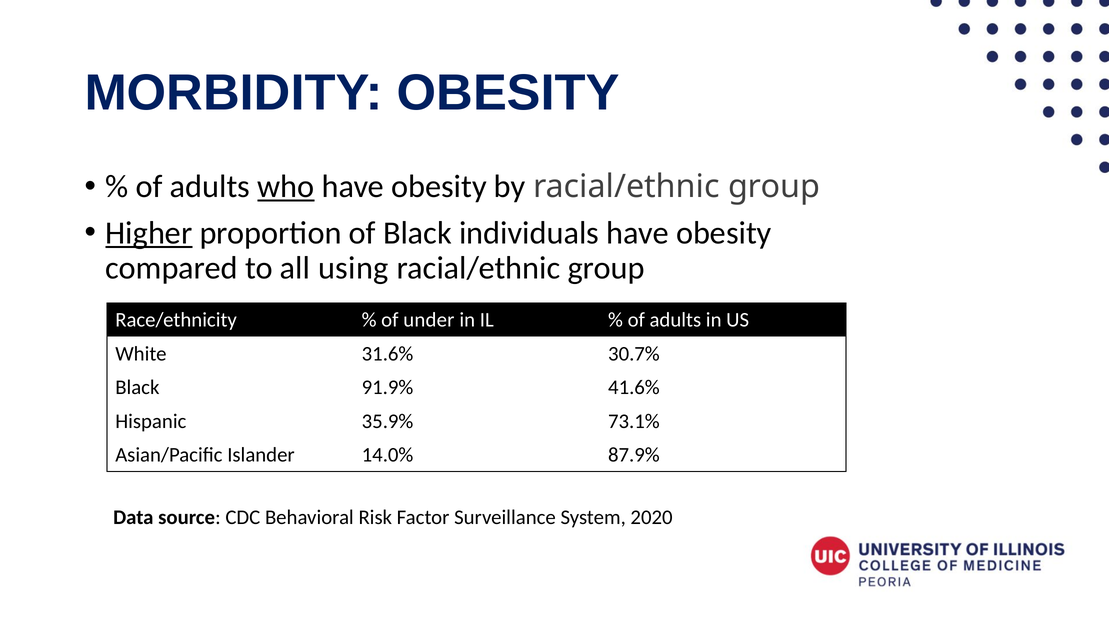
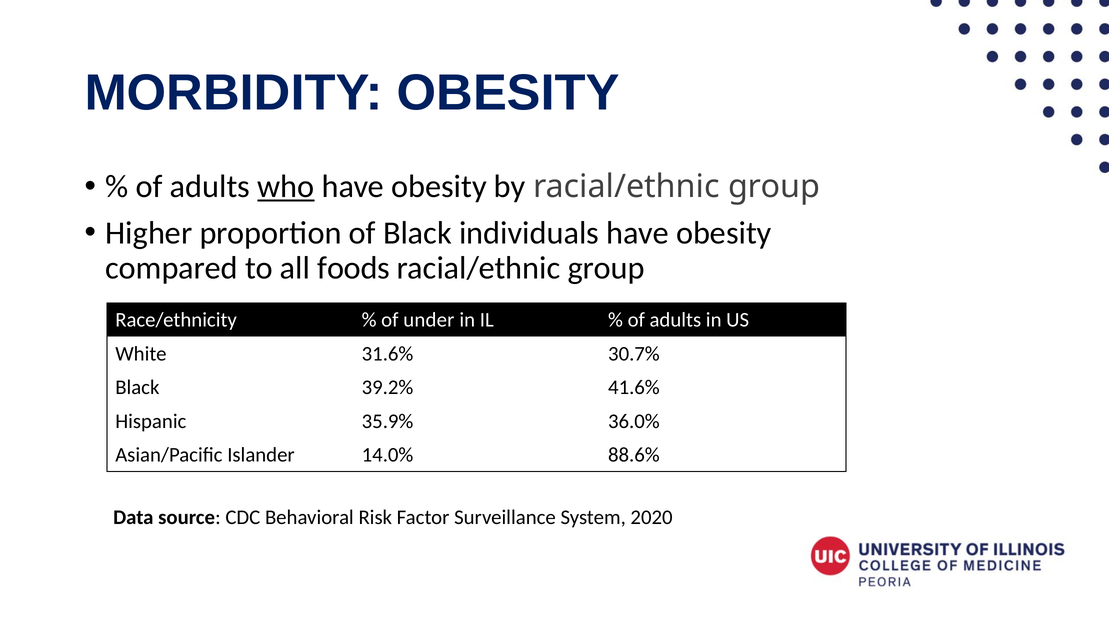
Higher underline: present -> none
using: using -> foods
91.9%: 91.9% -> 39.2%
73.1%: 73.1% -> 36.0%
87.9%: 87.9% -> 88.6%
